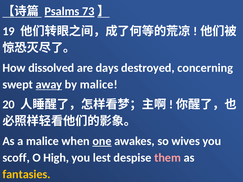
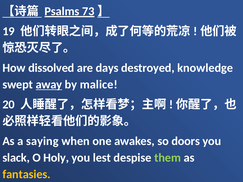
concerning: concerning -> knowledge
a malice: malice -> saying
one underline: present -> none
wives: wives -> doors
scoff: scoff -> slack
High: High -> Holy
them colour: pink -> light green
